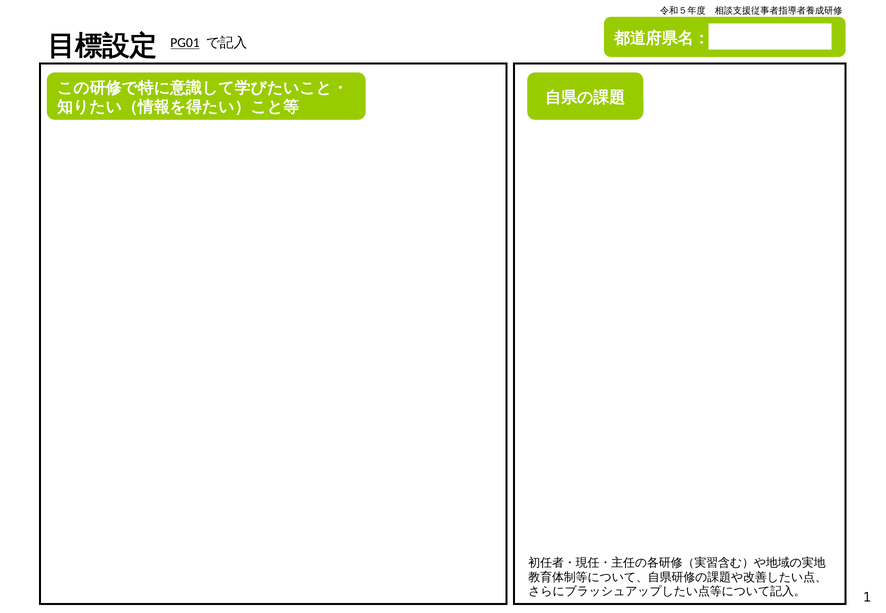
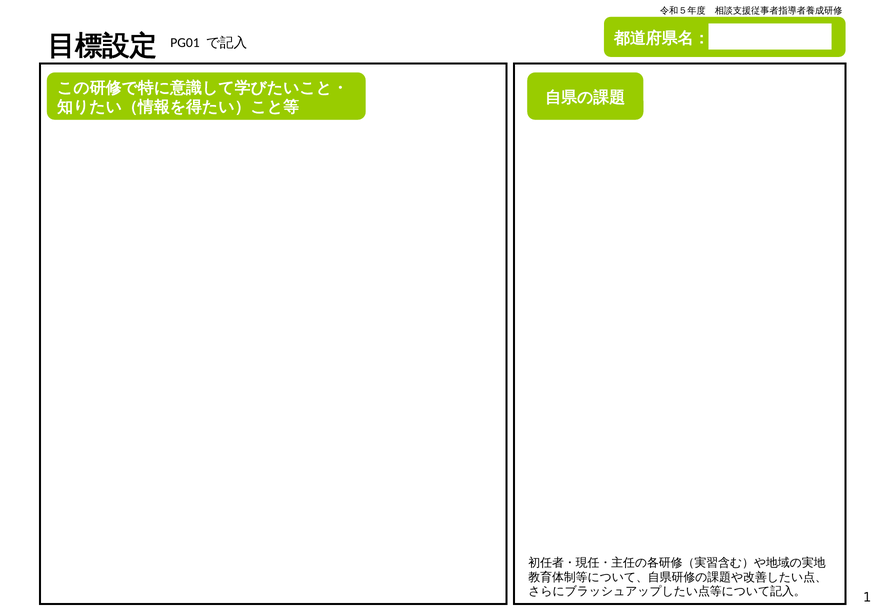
PG01 underline: present -> none
